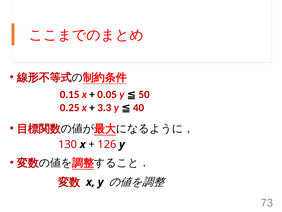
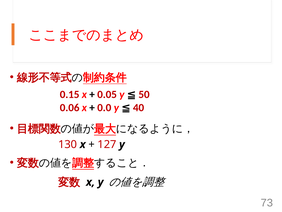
0.25: 0.25 -> 0.06
3.3: 3.3 -> 0.0
126: 126 -> 127
